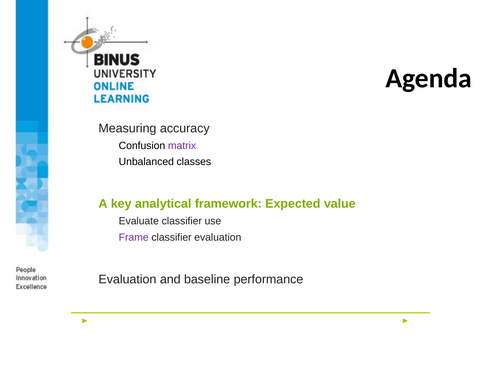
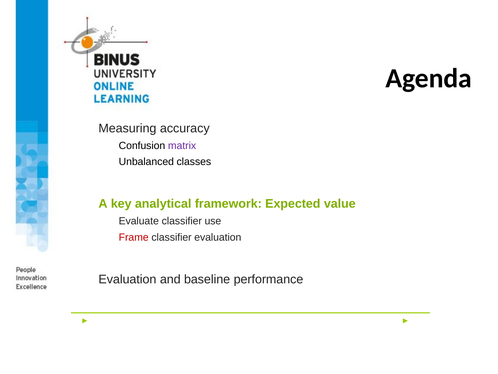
Frame colour: purple -> red
